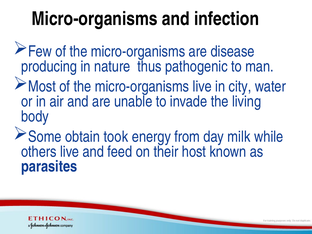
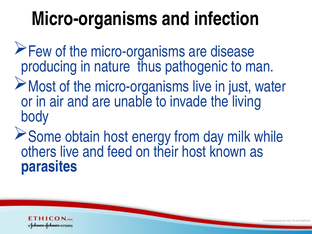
city: city -> just
obtain took: took -> host
